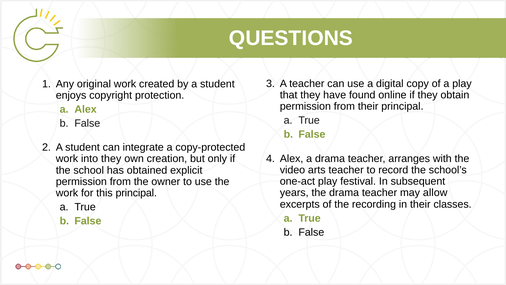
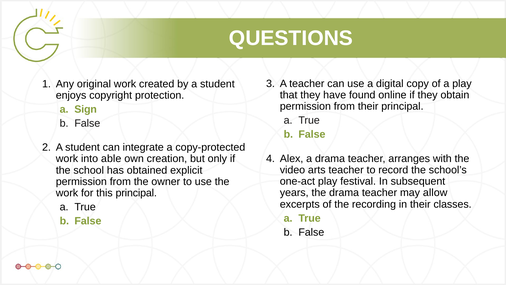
a Alex: Alex -> Sign
into they: they -> able
